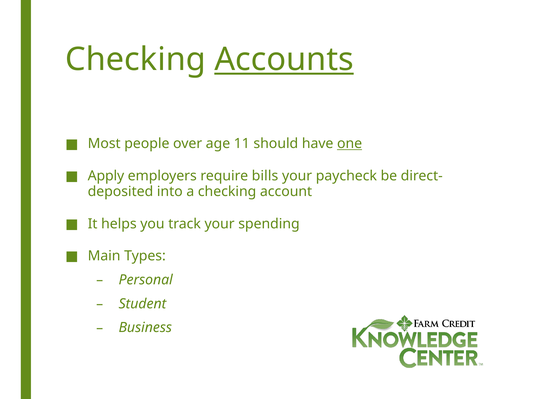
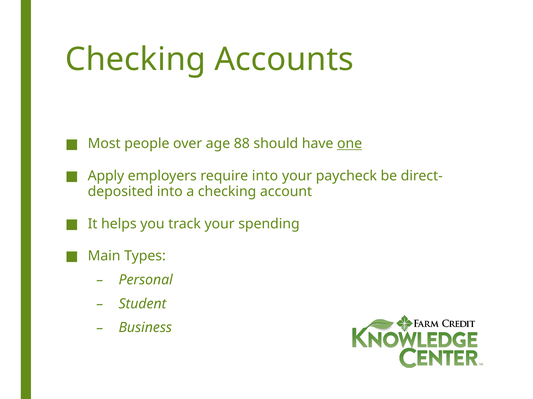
Accounts underline: present -> none
11: 11 -> 88
require bills: bills -> into
